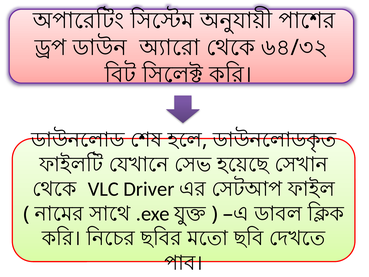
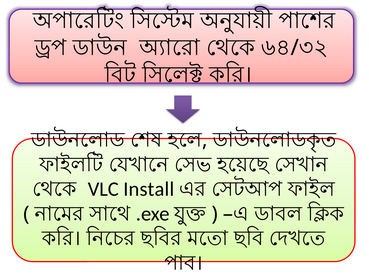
Driver: Driver -> Install
